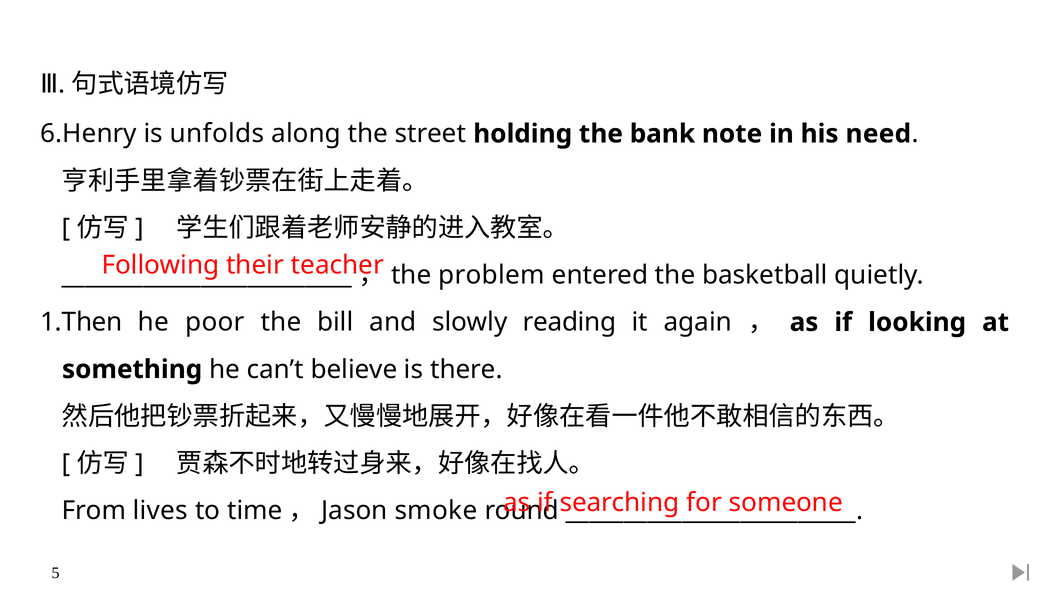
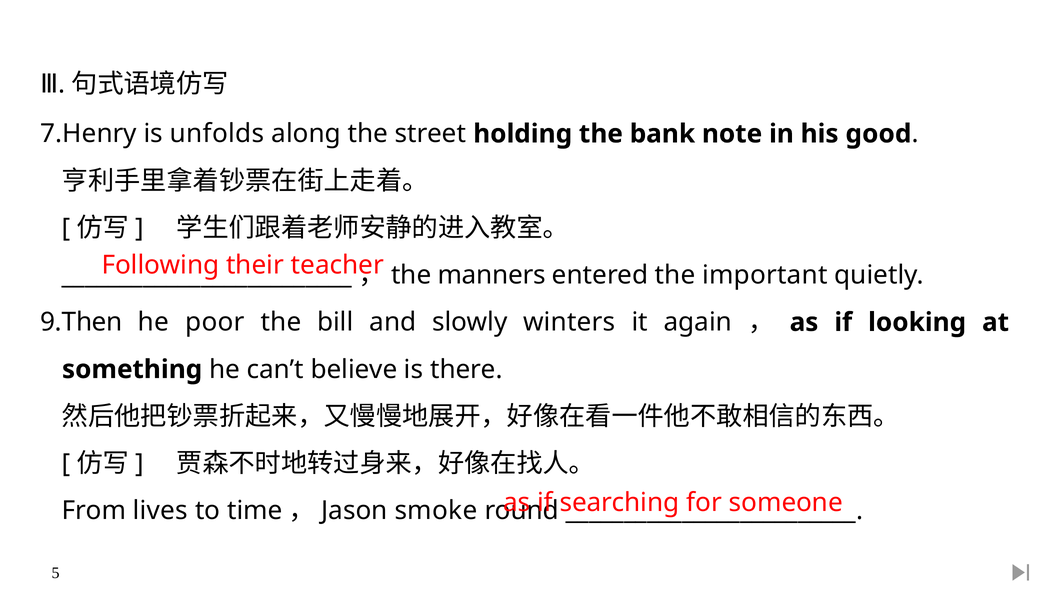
6.Henry: 6.Henry -> 7.Henry
need: need -> good
problem: problem -> manners
basketball: basketball -> important
1.Then: 1.Then -> 9.Then
reading: reading -> winters
